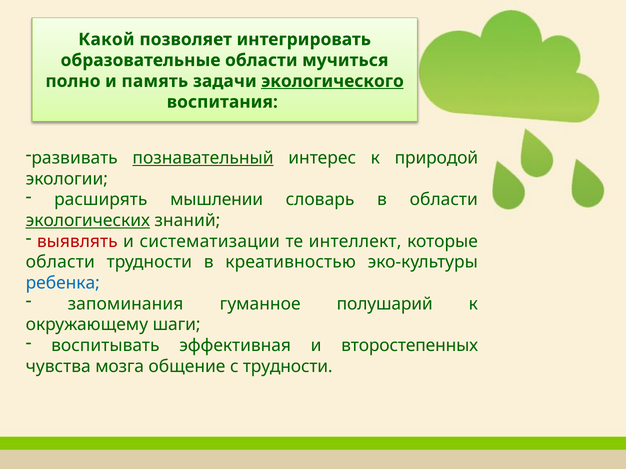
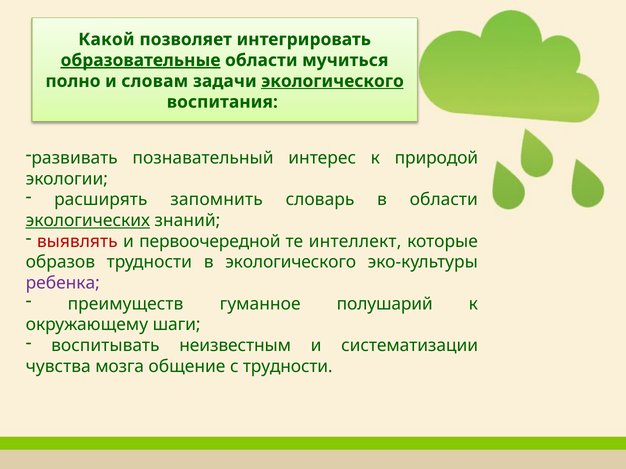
образовательные underline: none -> present
память: память -> словам
познавательный underline: present -> none
мышлении: мышлении -> запомнить
систематизации: систематизации -> первоочередной
области at (60, 262): области -> образов
в креативностью: креативностью -> экологического
ребенка colour: blue -> purple
запоминания: запоминания -> преимуществ
эффективная: эффективная -> неизвестным
второстепенных: второстепенных -> систематизации
